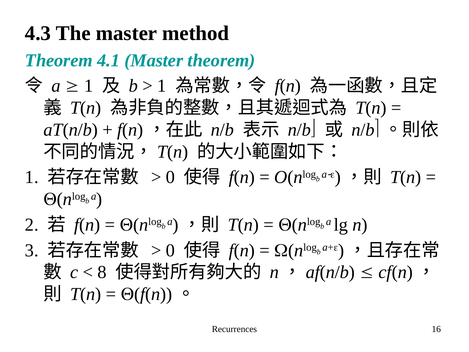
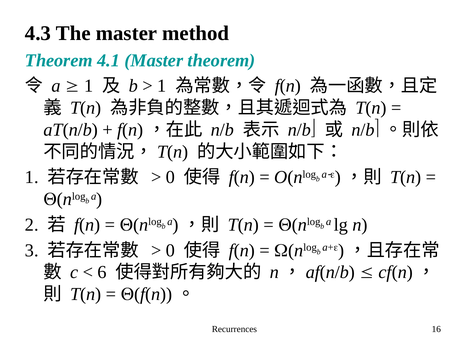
8: 8 -> 6
